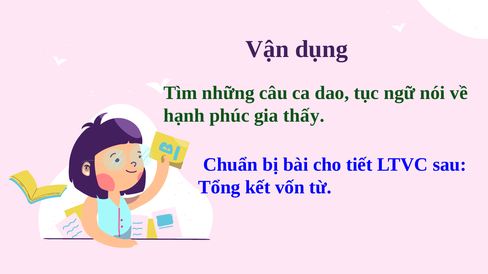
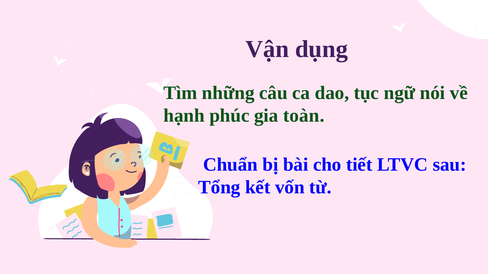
thấy: thấy -> toàn
